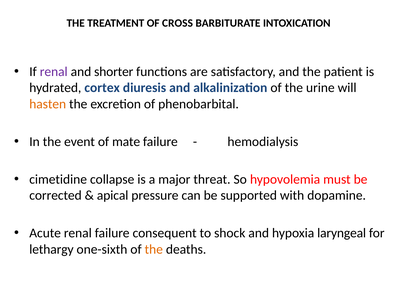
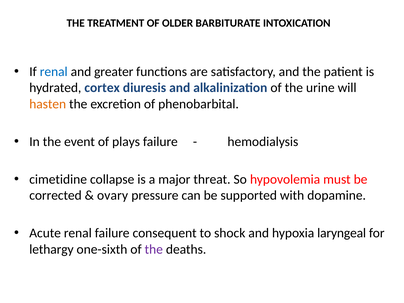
CROSS: CROSS -> OLDER
renal at (54, 72) colour: purple -> blue
shorter: shorter -> greater
mate: mate -> plays
apical: apical -> ovary
the at (154, 249) colour: orange -> purple
